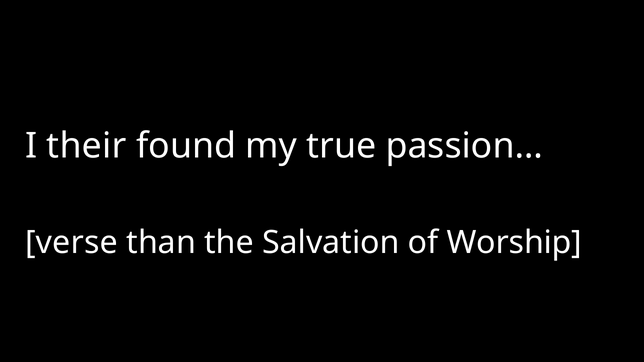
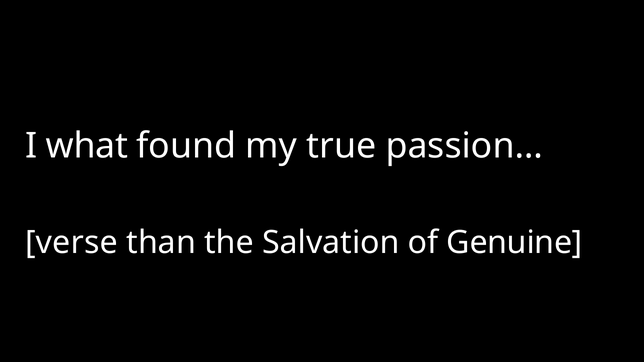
their: their -> what
Worship: Worship -> Genuine
